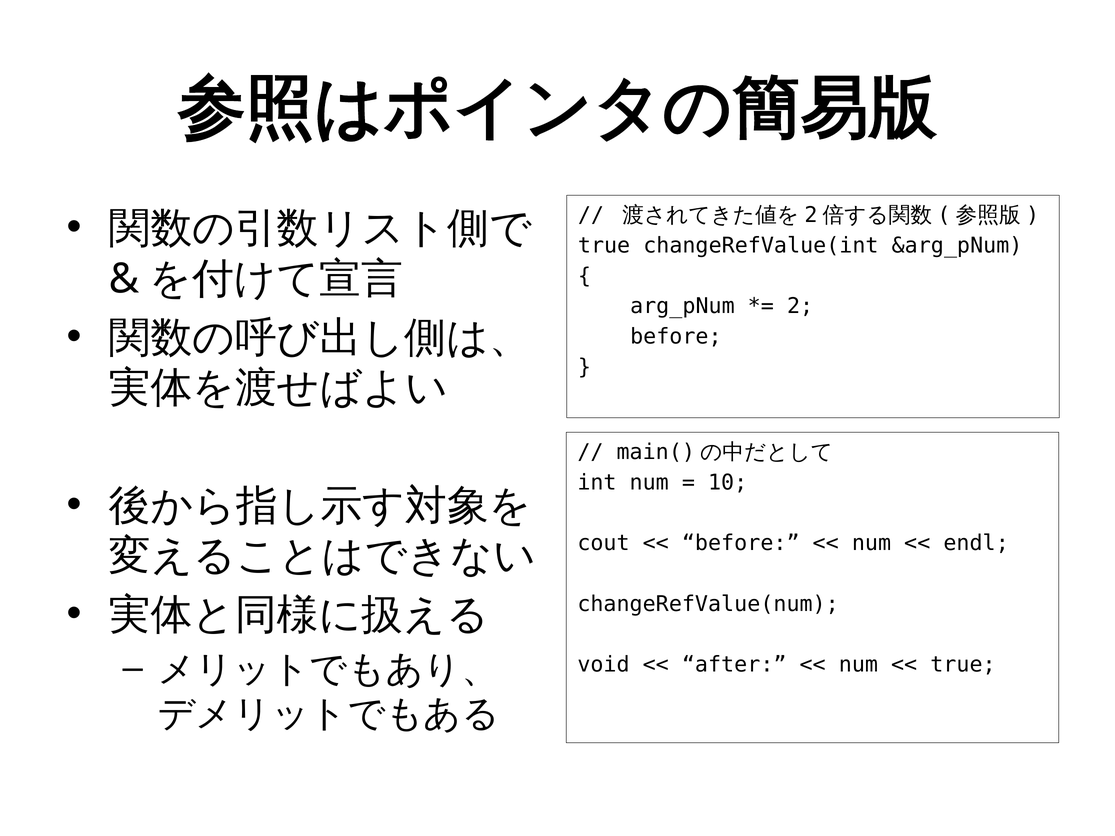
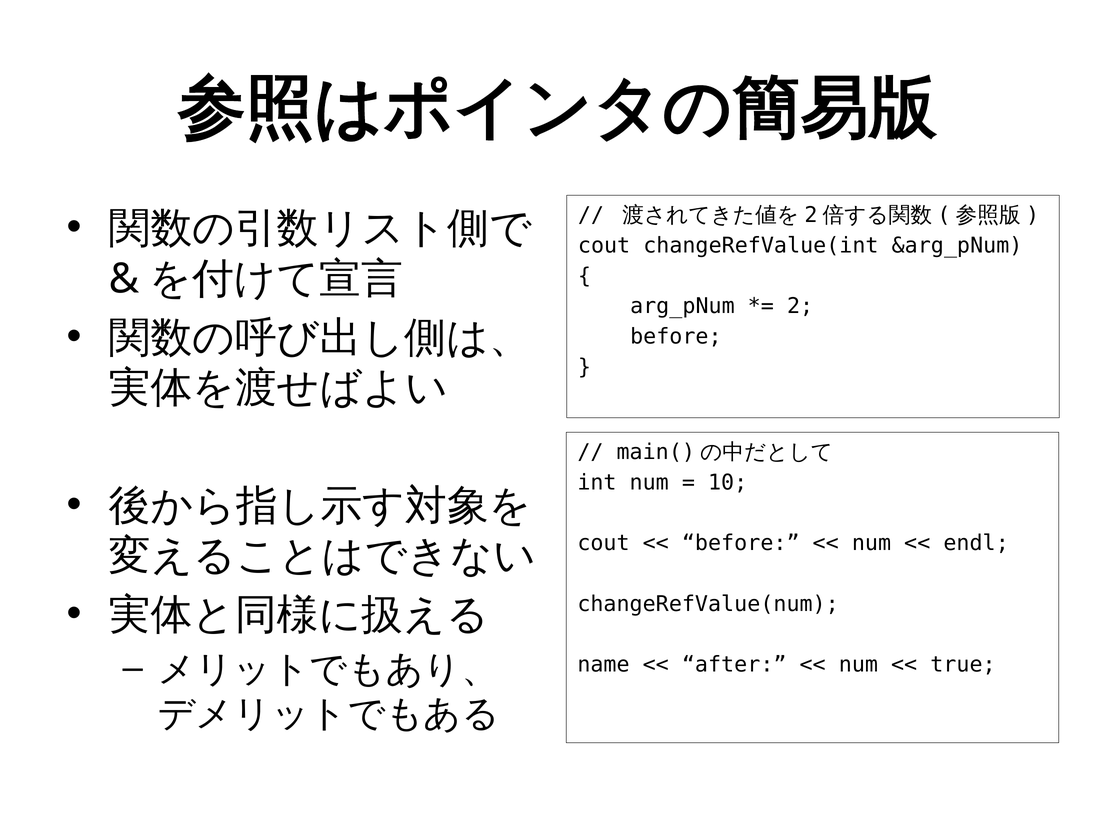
true at (604, 246): true -> cout
void: void -> name
